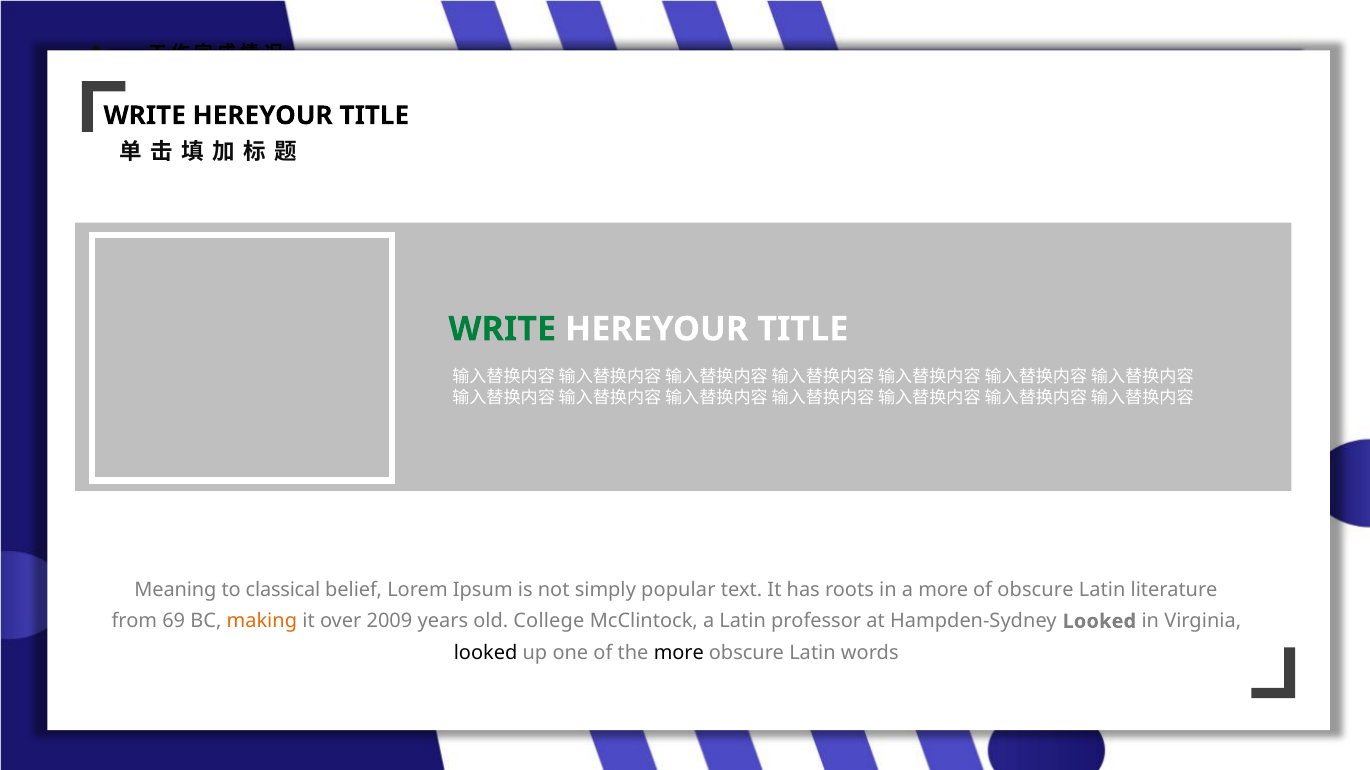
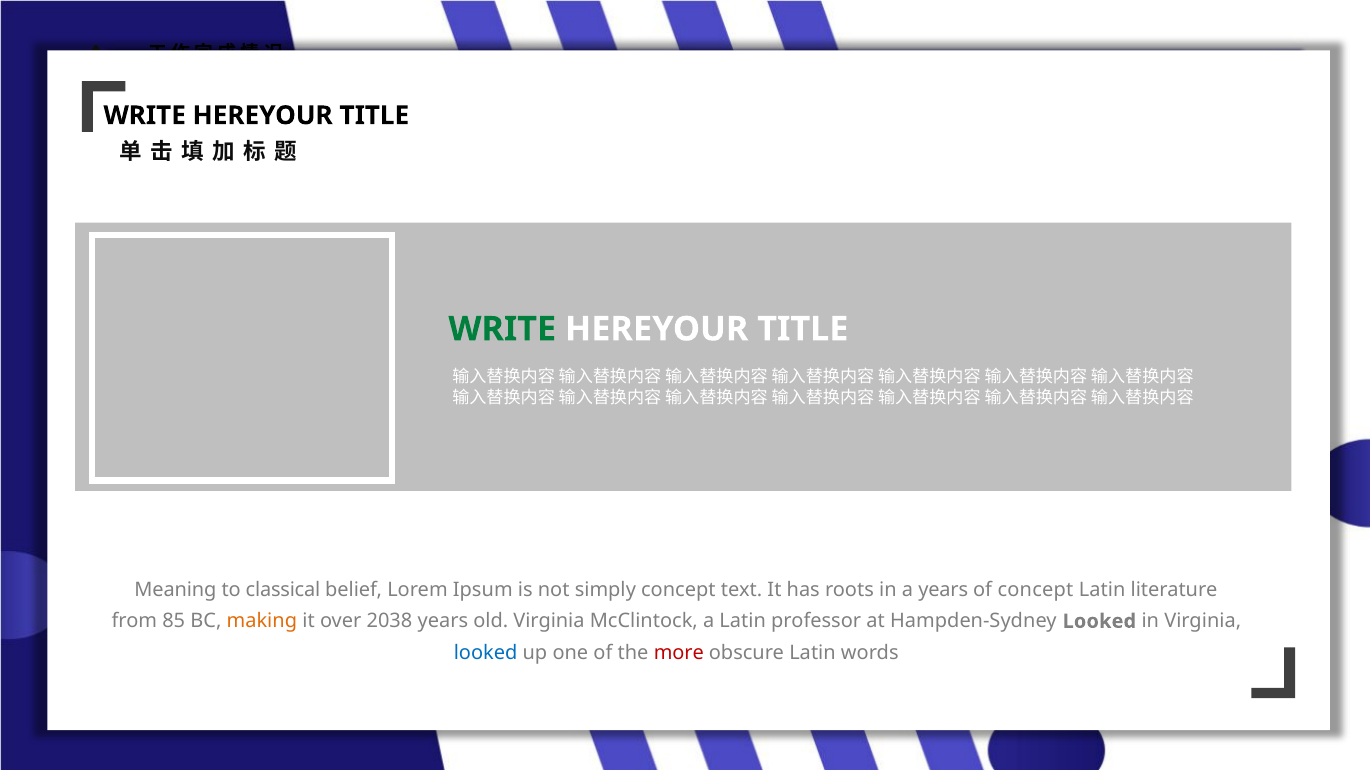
simply popular: popular -> concept
a more: more -> years
of obscure: obscure -> concept
69: 69 -> 85
2009: 2009 -> 2038
old College: College -> Virginia
looked at (486, 653) colour: black -> blue
more at (679, 653) colour: black -> red
